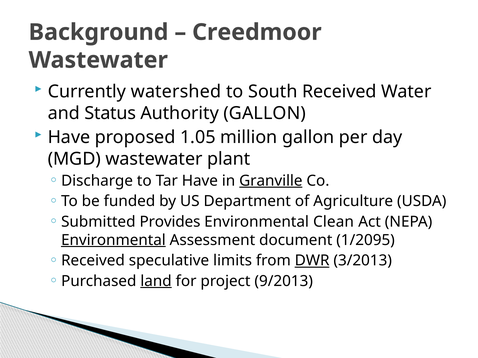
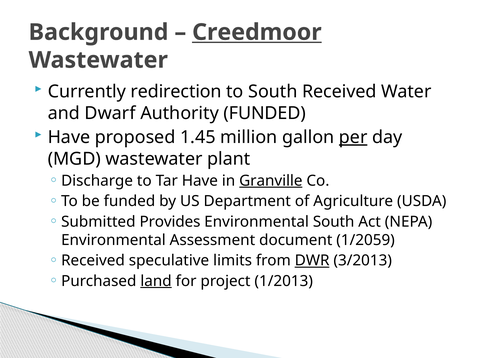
Creedmoor underline: none -> present
watershed: watershed -> redirection
Status: Status -> Dwarf
Authority GALLON: GALLON -> FUNDED
1.05: 1.05 -> 1.45
per underline: none -> present
Environmental Clean: Clean -> South
Environmental at (113, 240) underline: present -> none
1/2095: 1/2095 -> 1/2059
9/2013: 9/2013 -> 1/2013
